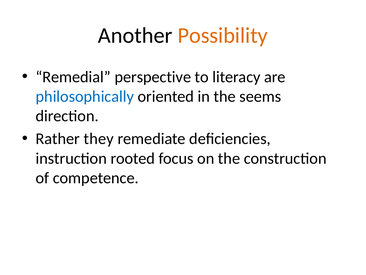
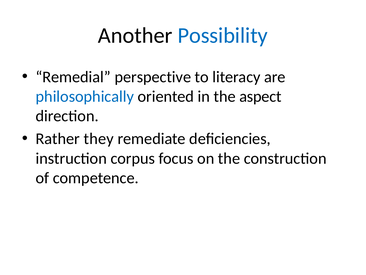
Possibility colour: orange -> blue
seems: seems -> aspect
rooted: rooted -> corpus
